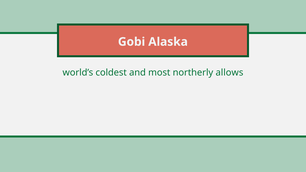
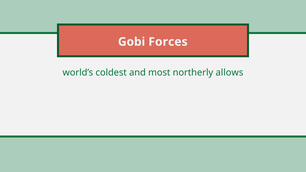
Alaska: Alaska -> Forces
